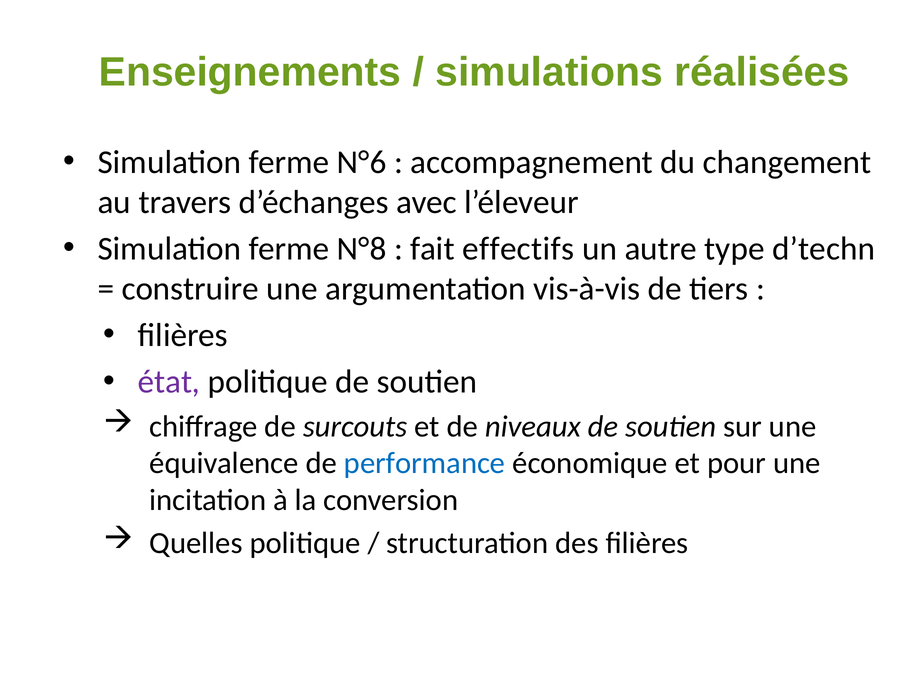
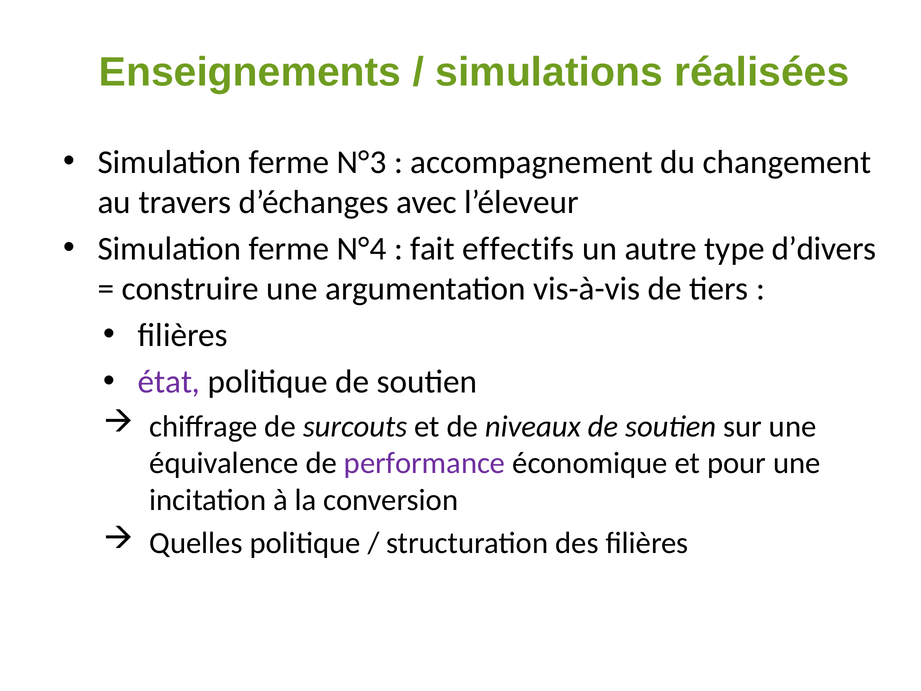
N°6: N°6 -> N°3
N°8: N°8 -> N°4
d’techn: d’techn -> d’divers
performance colour: blue -> purple
